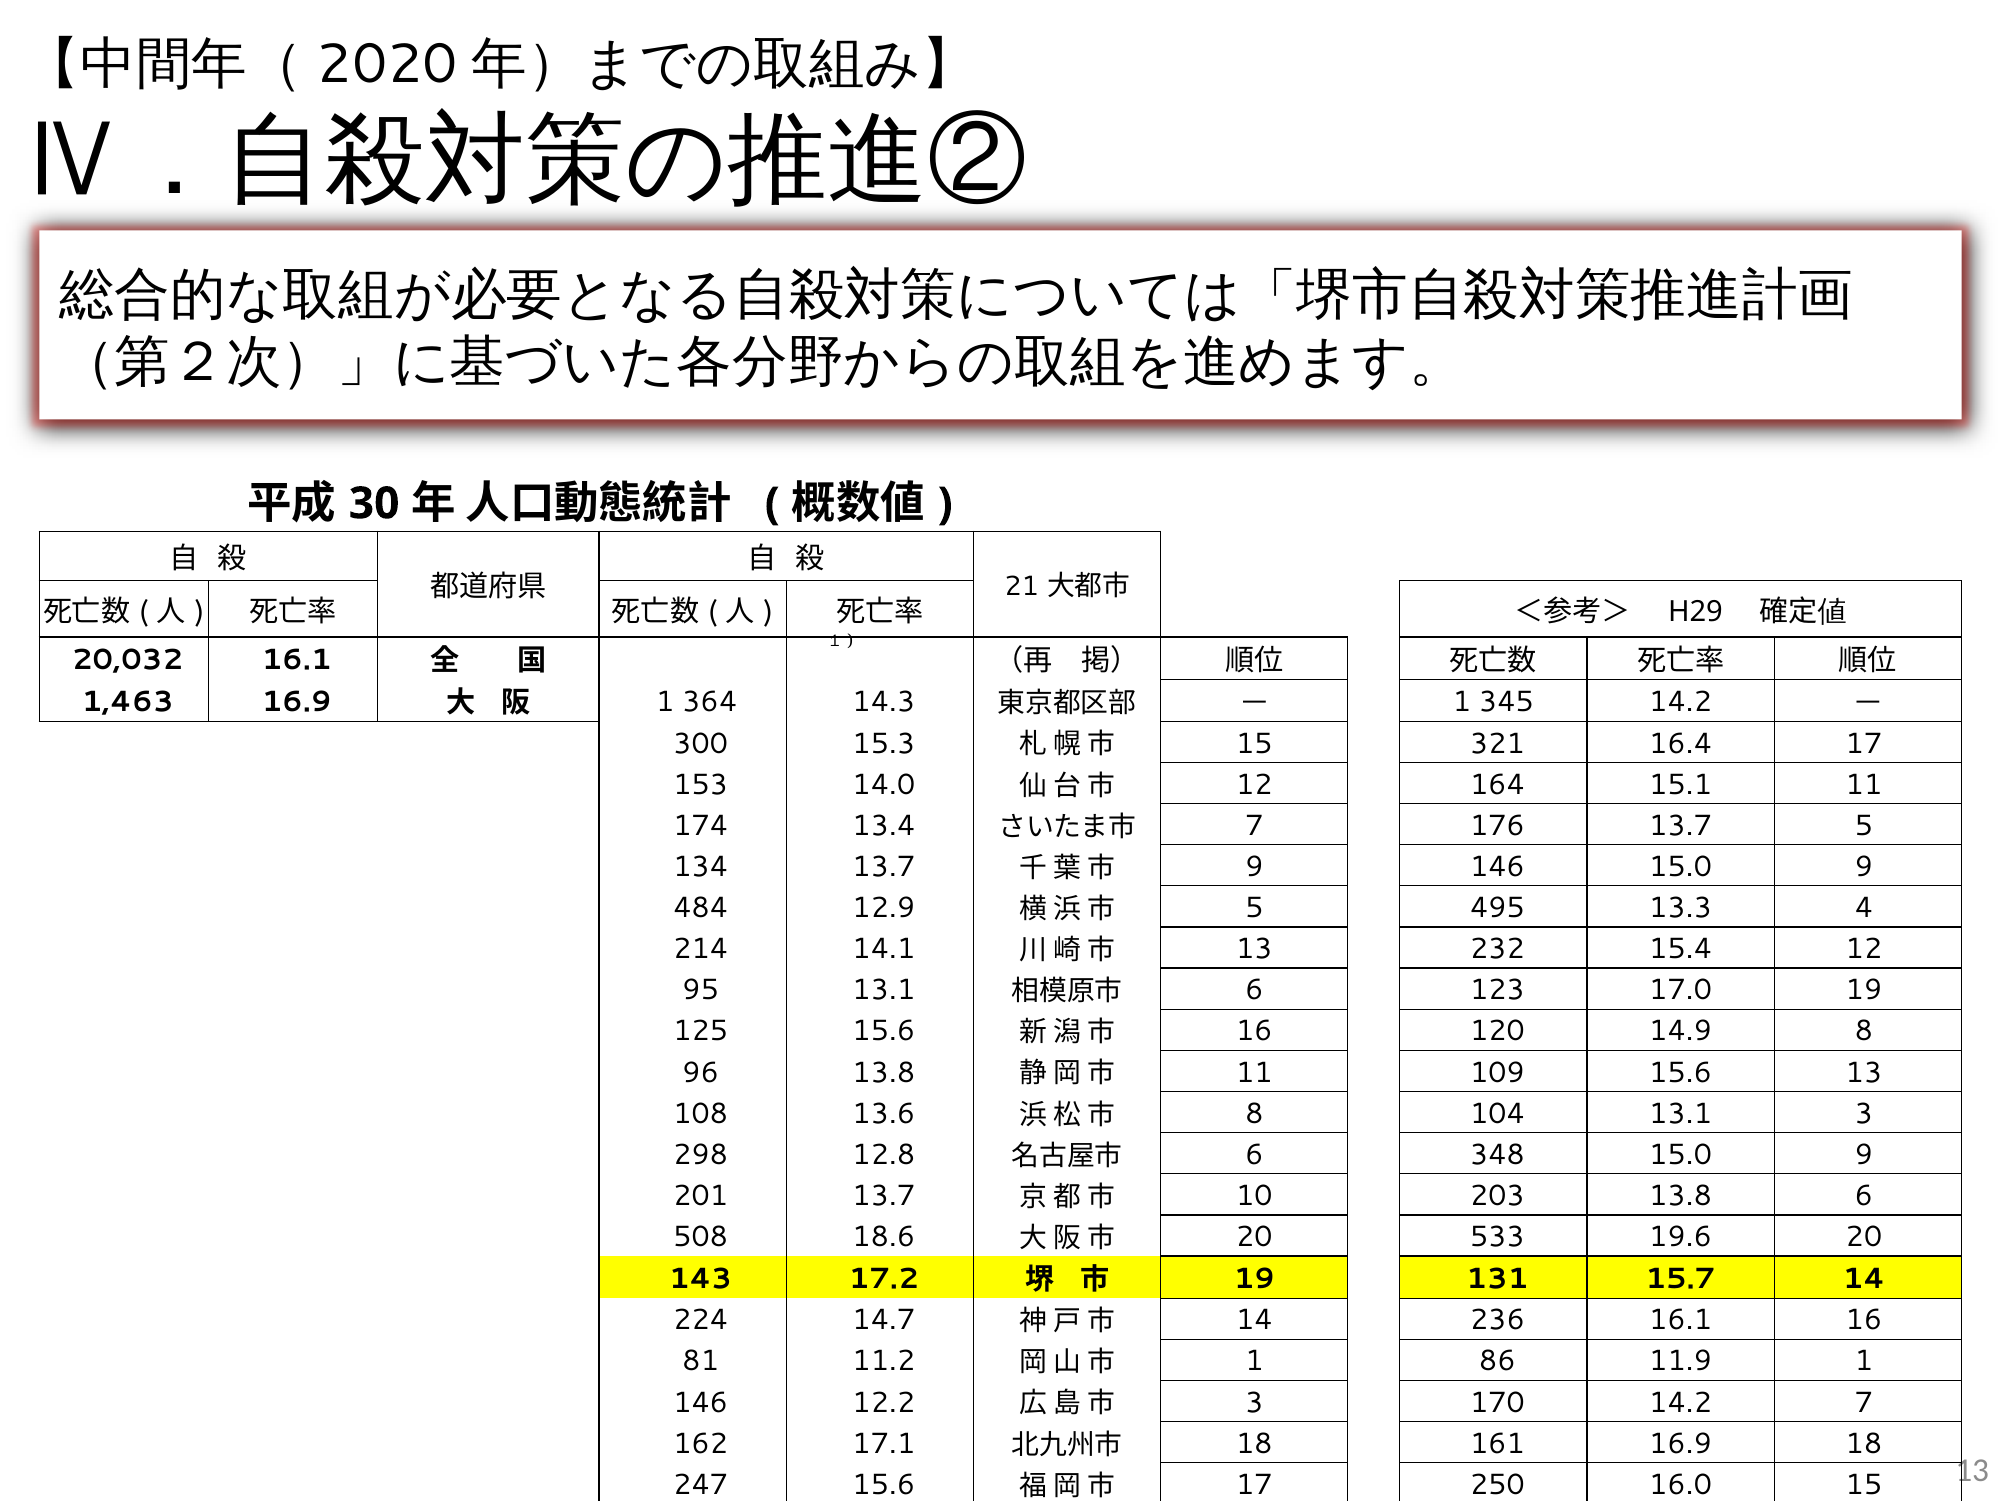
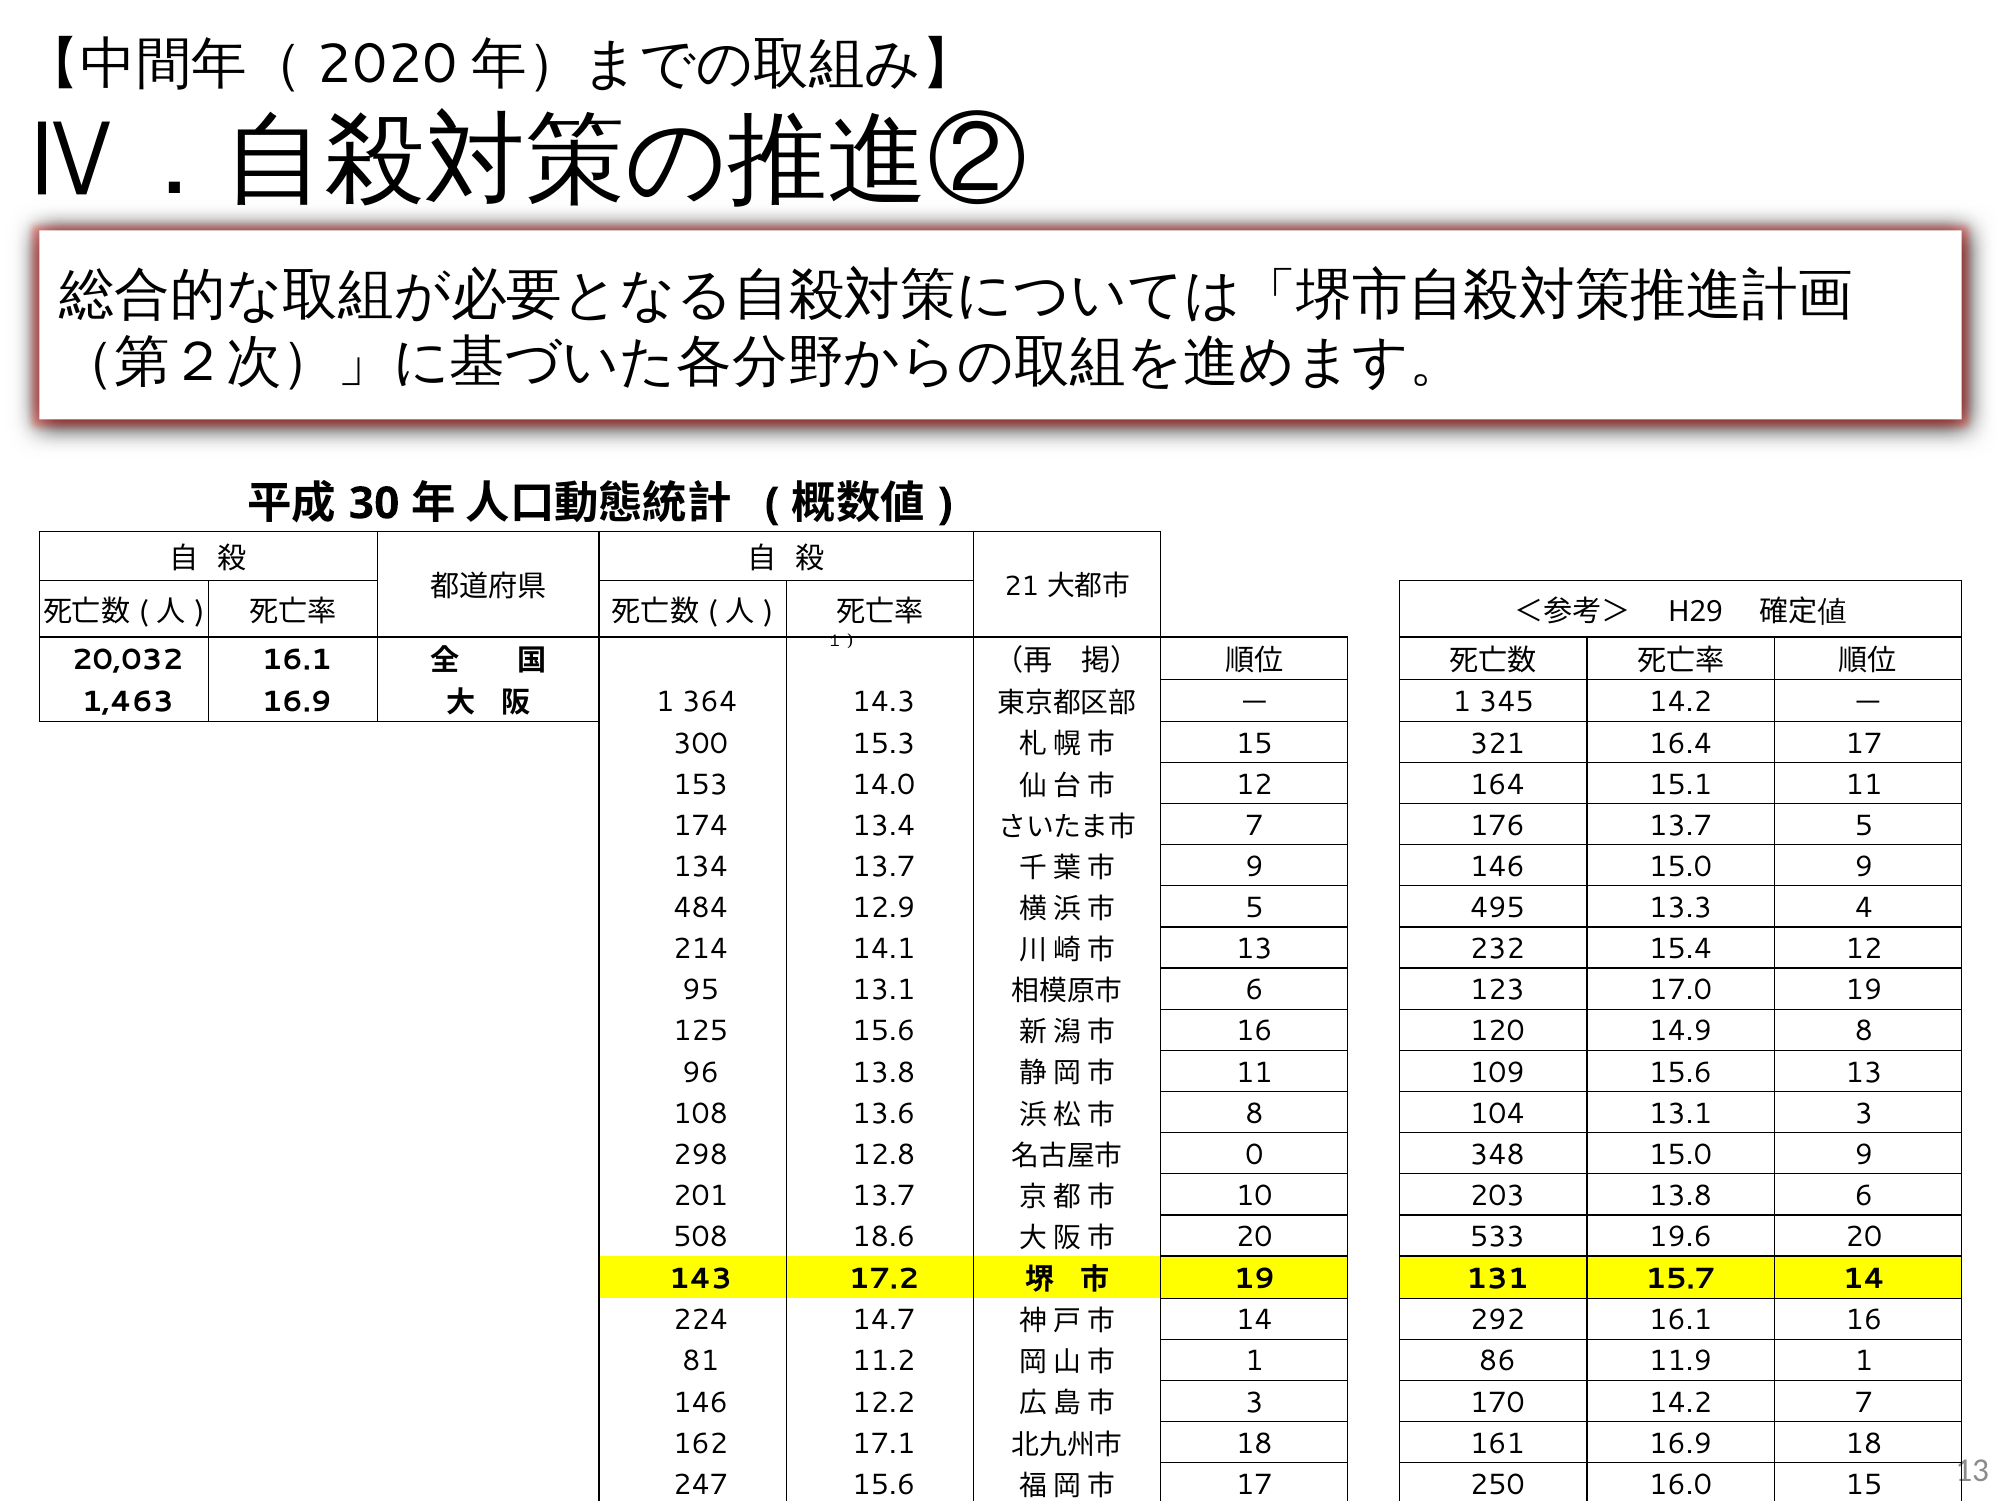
6 at (1254, 1155): 6 -> 0
236: 236 -> 292
